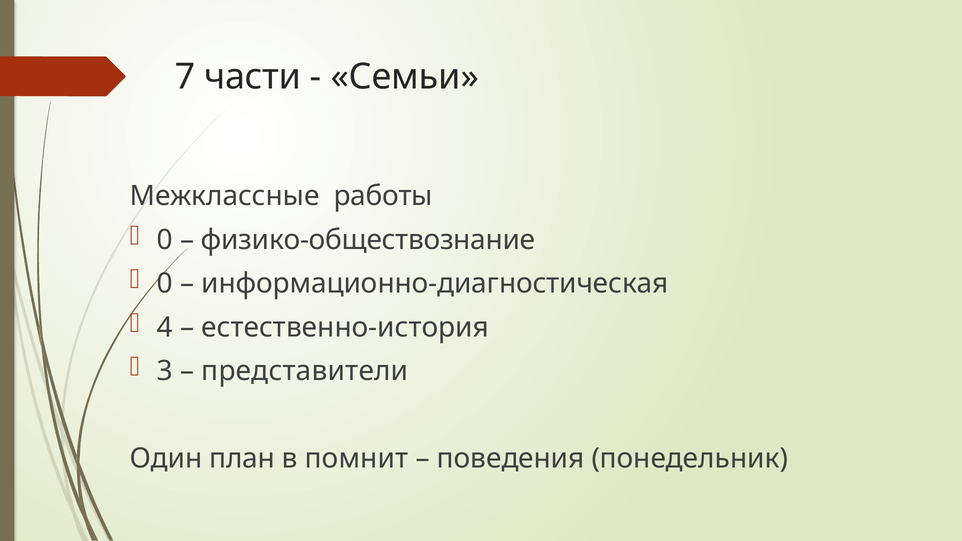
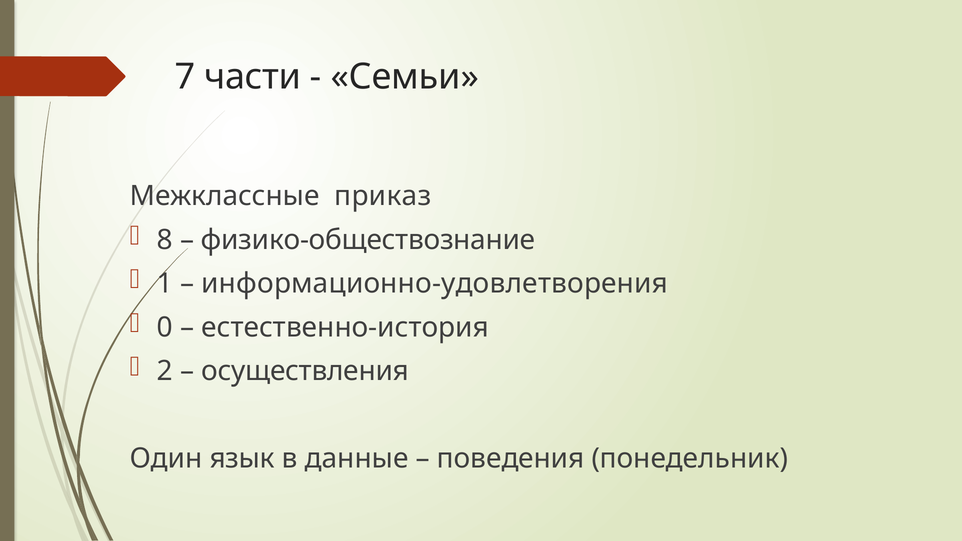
работы: работы -> приказ
0 at (165, 240): 0 -> 8
0 at (165, 284): 0 -> 1
информационно-диагностическая: информационно-диагностическая -> информационно-удовлетворения
4: 4 -> 0
3: 3 -> 2
представители: представители -> осуществления
план: план -> язык
помнит: помнит -> данные
